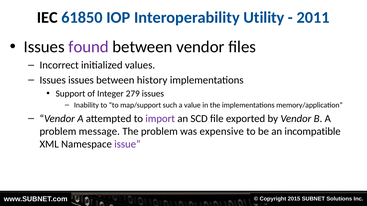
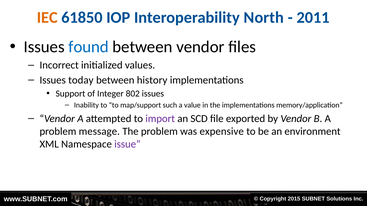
IEC colour: black -> orange
Utility: Utility -> North
found colour: purple -> blue
Issues issues: issues -> today
279: 279 -> 802
incompatible: incompatible -> environment
